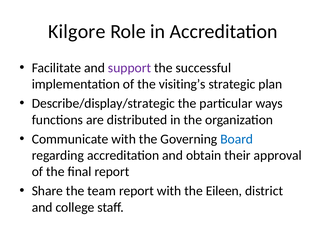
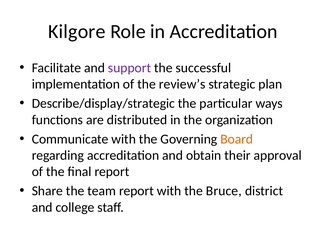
visiting’s: visiting’s -> review’s
Board colour: blue -> orange
Eileen: Eileen -> Bruce
